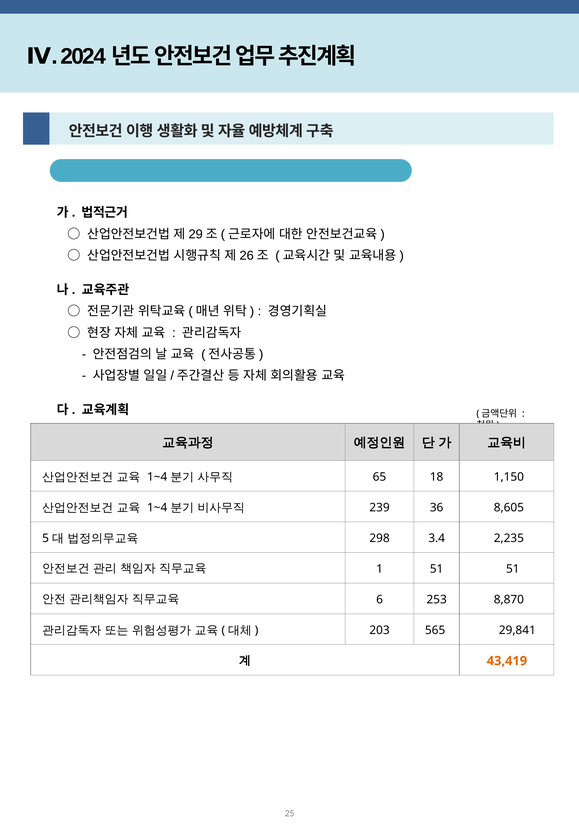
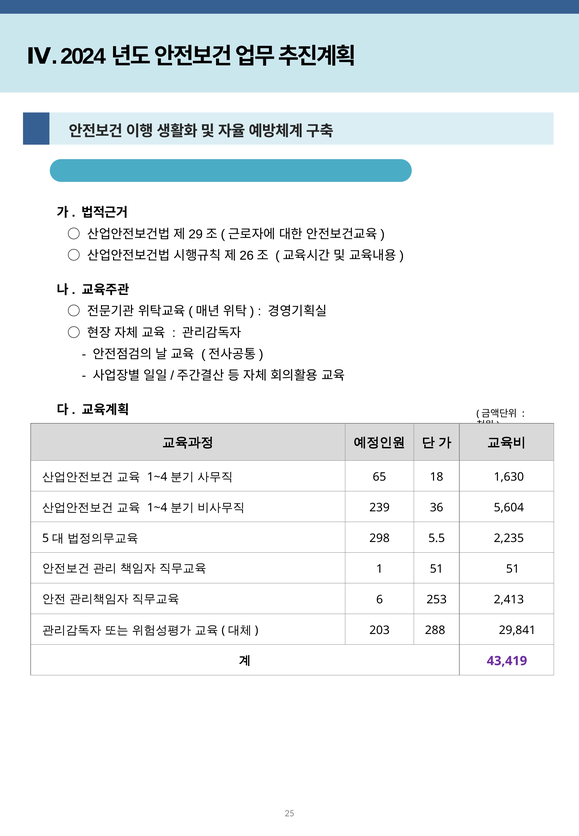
1,150: 1,150 -> 1,630
8,605: 8,605 -> 5,604
3.4: 3.4 -> 5.5
8,870: 8,870 -> 2,413
565: 565 -> 288
43,419 colour: orange -> purple
